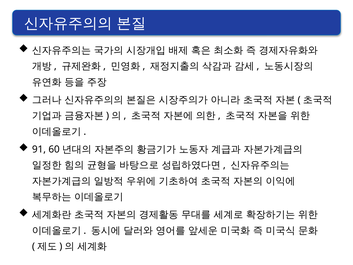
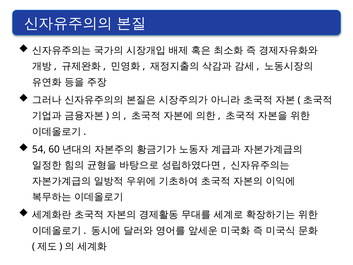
91: 91 -> 54
